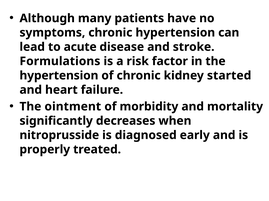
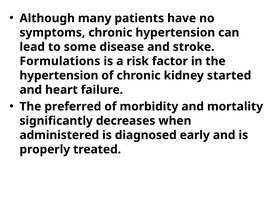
acute: acute -> some
ointment: ointment -> preferred
nitroprusside: nitroprusside -> administered
